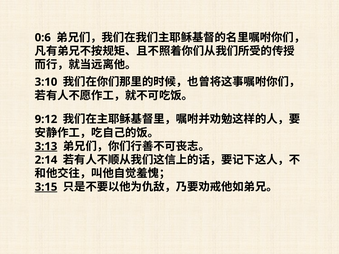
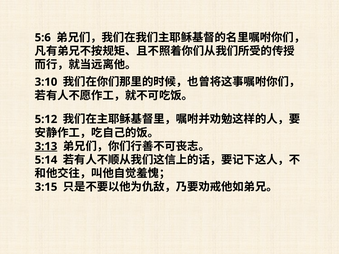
0:6: 0:6 -> 5:6
9:12: 9:12 -> 5:12
2:14: 2:14 -> 5:14
3:15 underline: present -> none
